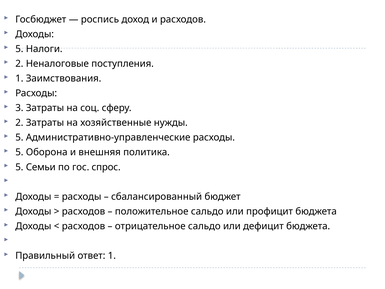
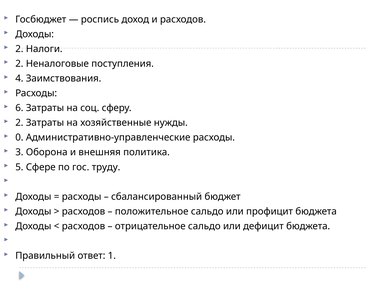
5 at (19, 49): 5 -> 2
1 at (19, 78): 1 -> 4
3: 3 -> 6
5 at (19, 137): 5 -> 0
5 at (19, 152): 5 -> 3
Семьи: Семьи -> Сфере
спрос: спрос -> труду
